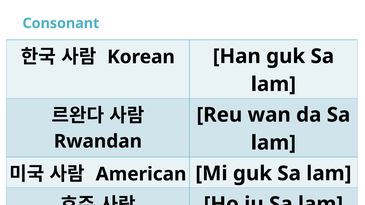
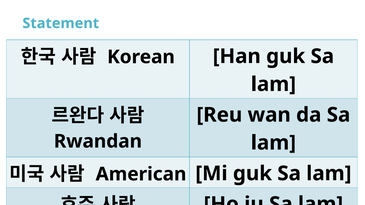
Consonant: Consonant -> Statement
